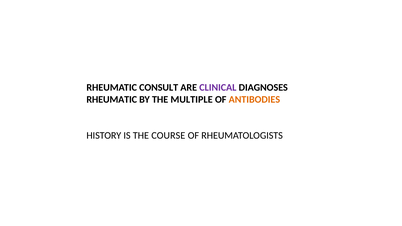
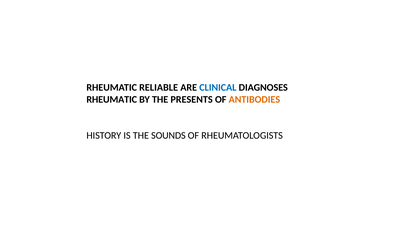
CONSULT: CONSULT -> RELIABLE
CLINICAL colour: purple -> blue
MULTIPLE: MULTIPLE -> PRESENTS
COURSE: COURSE -> SOUNDS
